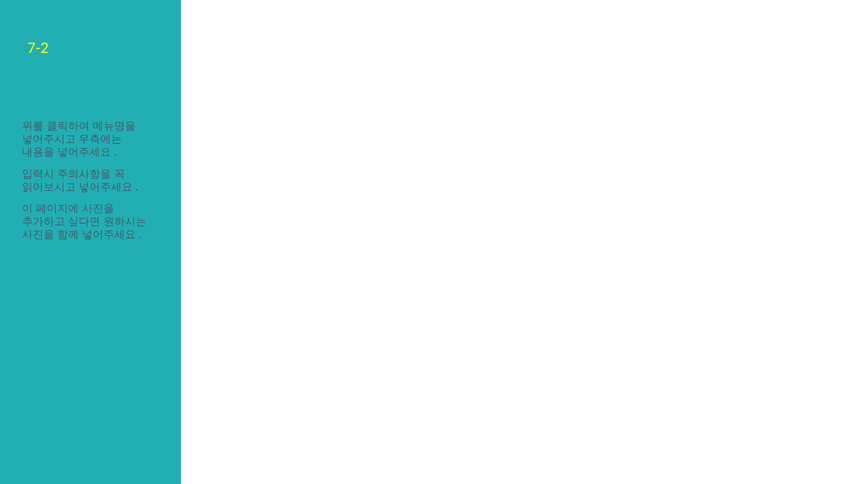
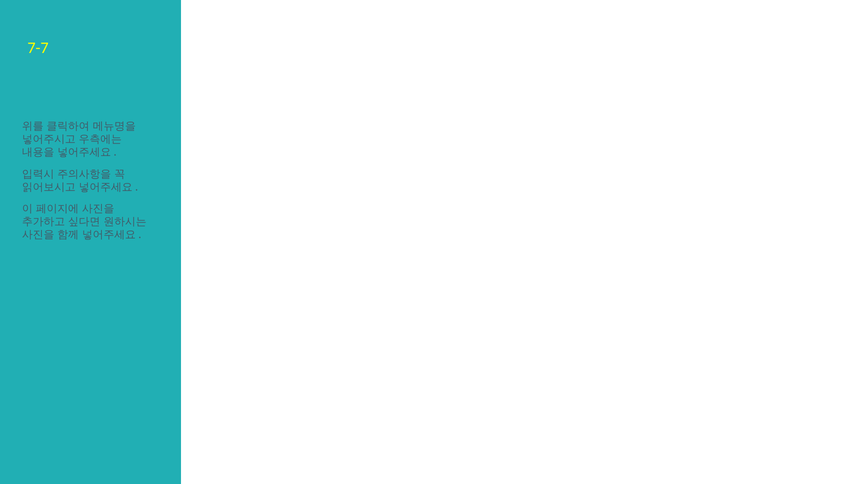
7-2: 7-2 -> 7-7
